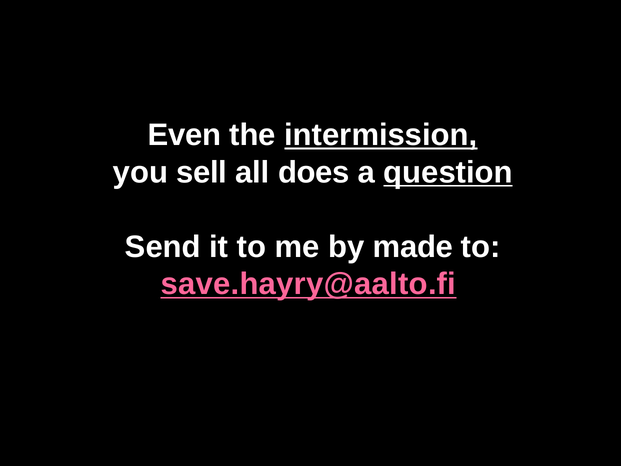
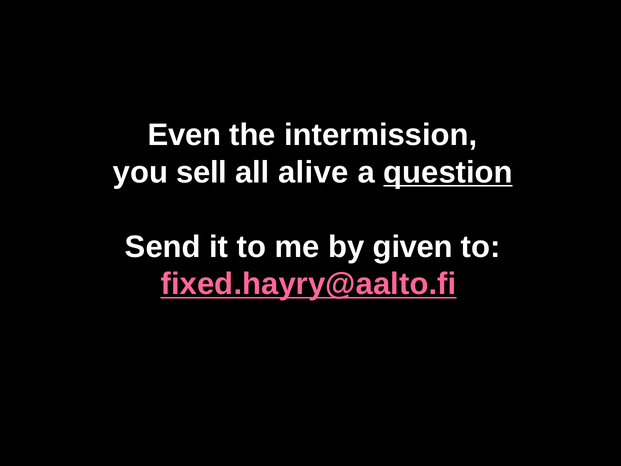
intermission underline: present -> none
does: does -> alive
made: made -> given
save.hayry@aalto.fi: save.hayry@aalto.fi -> fixed.hayry@aalto.fi
